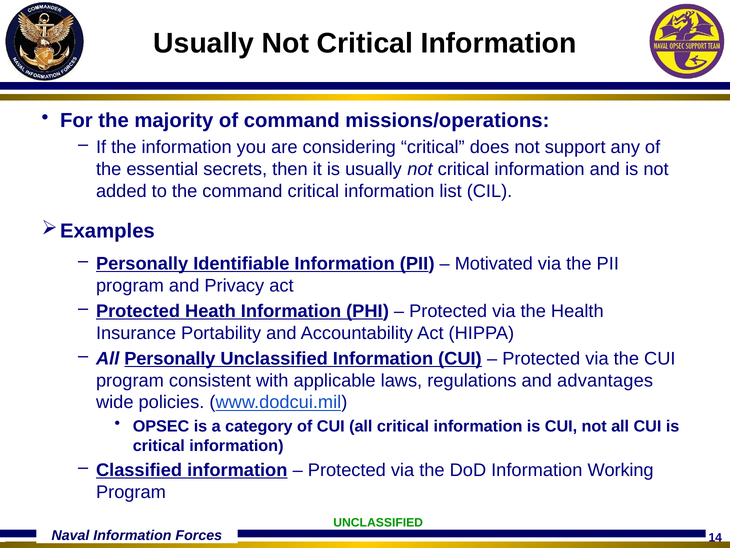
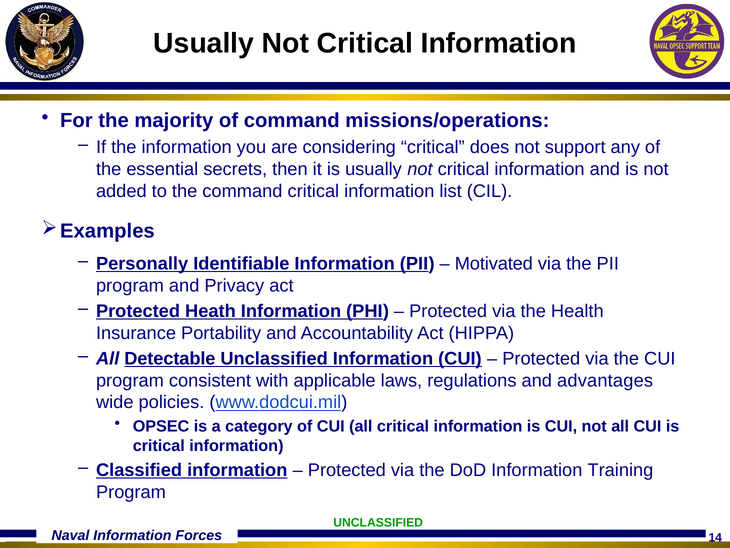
All Personally: Personally -> Detectable
Working: Working -> Training
